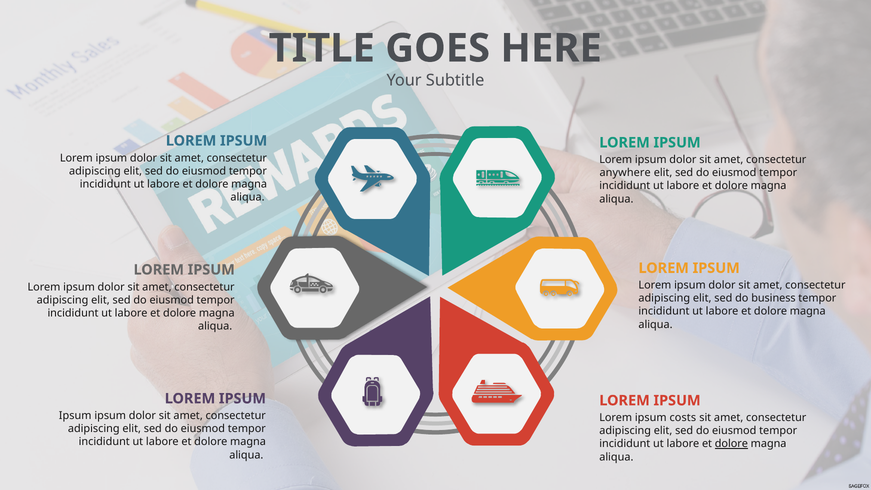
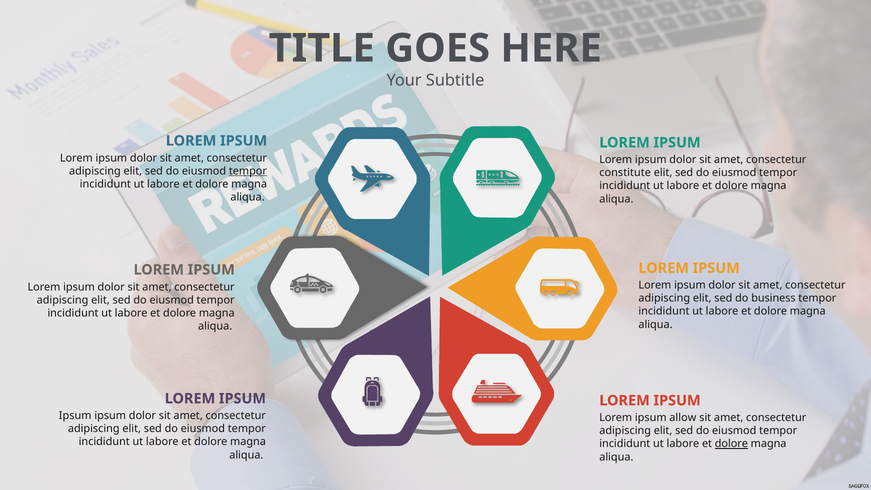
tempor at (248, 171) underline: none -> present
anywhere: anywhere -> constitute
costs: costs -> allow
